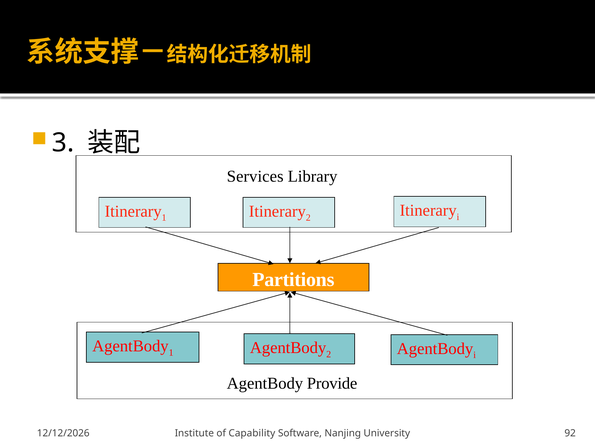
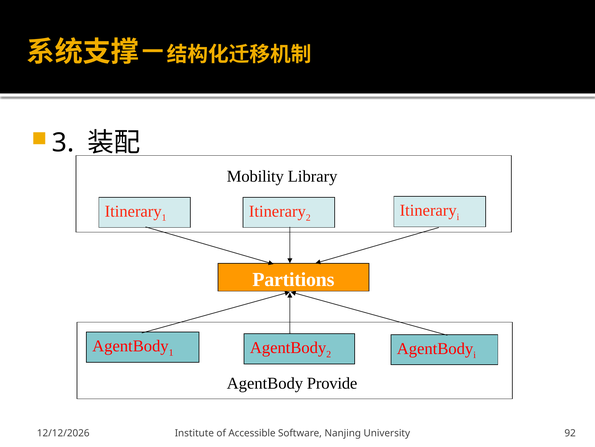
Services: Services -> Mobility
Capability: Capability -> Accessible
